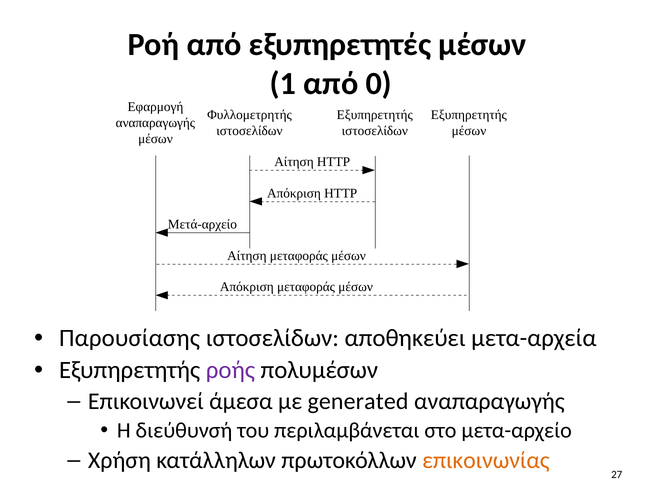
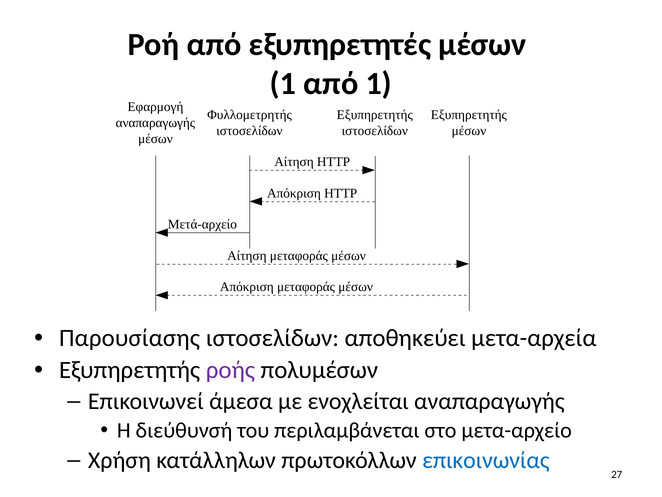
από 0: 0 -> 1
generated: generated -> ενοχλείται
επικοινωνίας colour: orange -> blue
